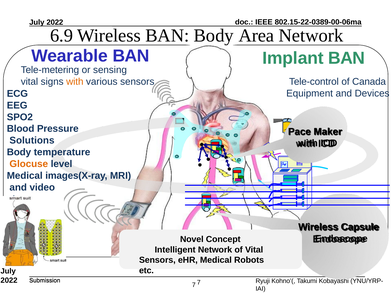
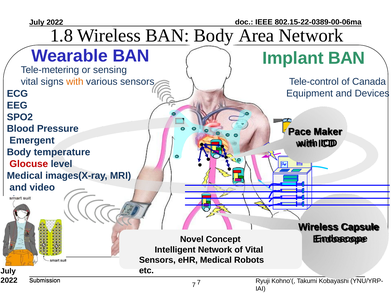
6.9: 6.9 -> 1.8
Solutions: Solutions -> Emergent
Glocuse colour: orange -> red
